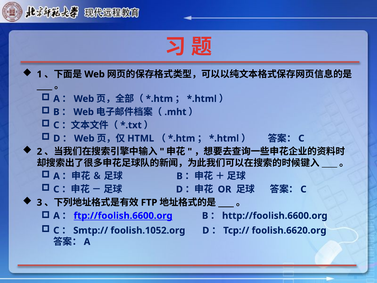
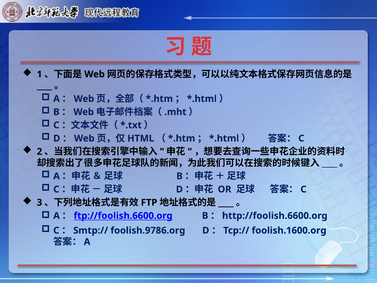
foolish.1052.org: foolish.1052.org -> foolish.9786.org
foolish.6620.org: foolish.6620.org -> foolish.1600.org
